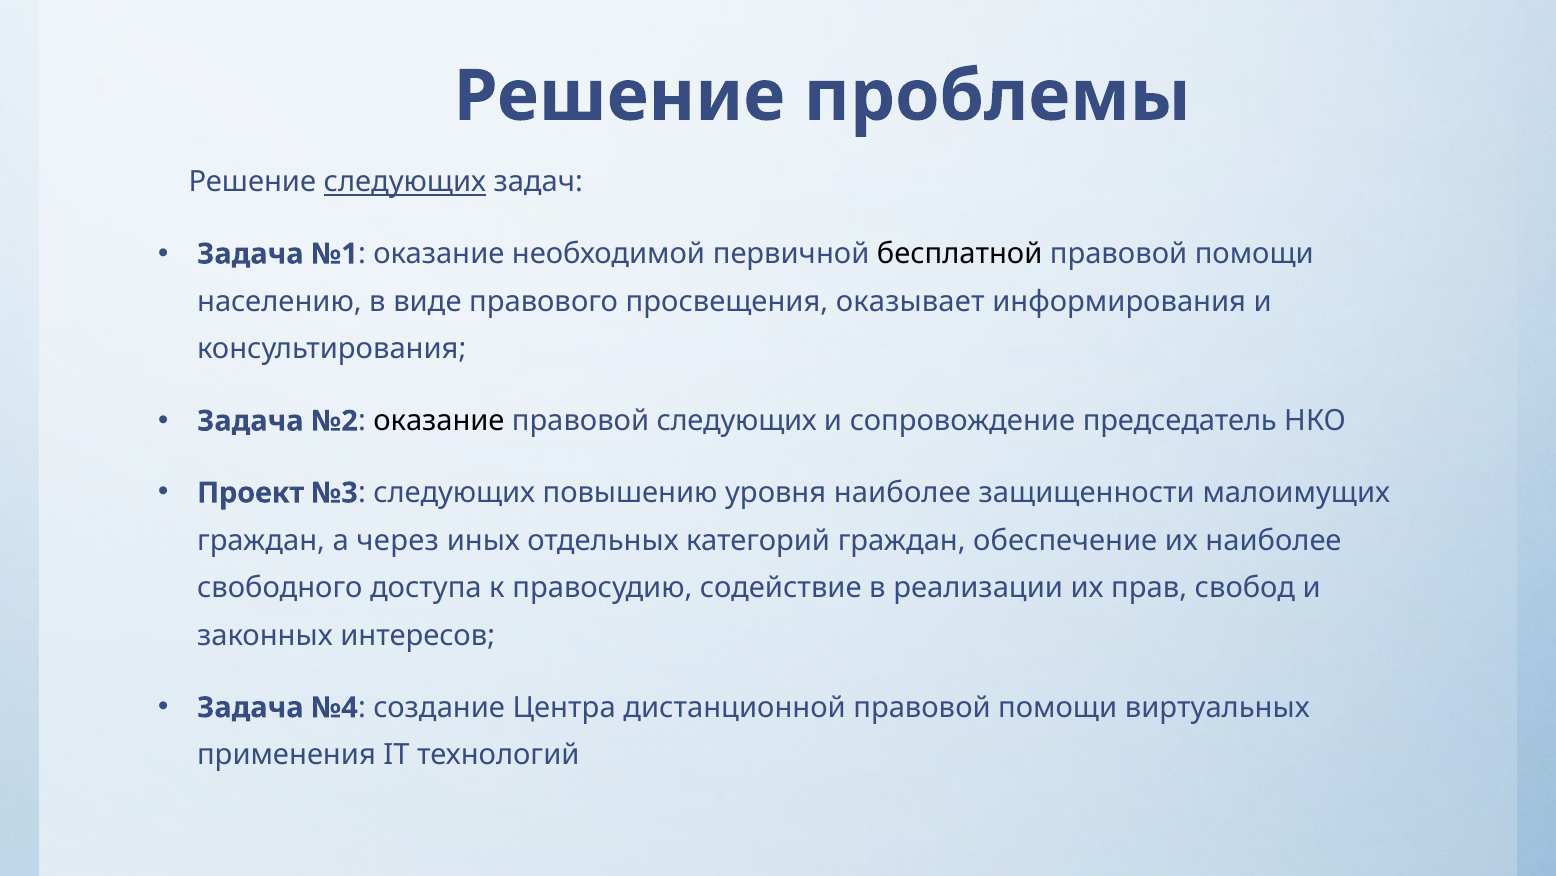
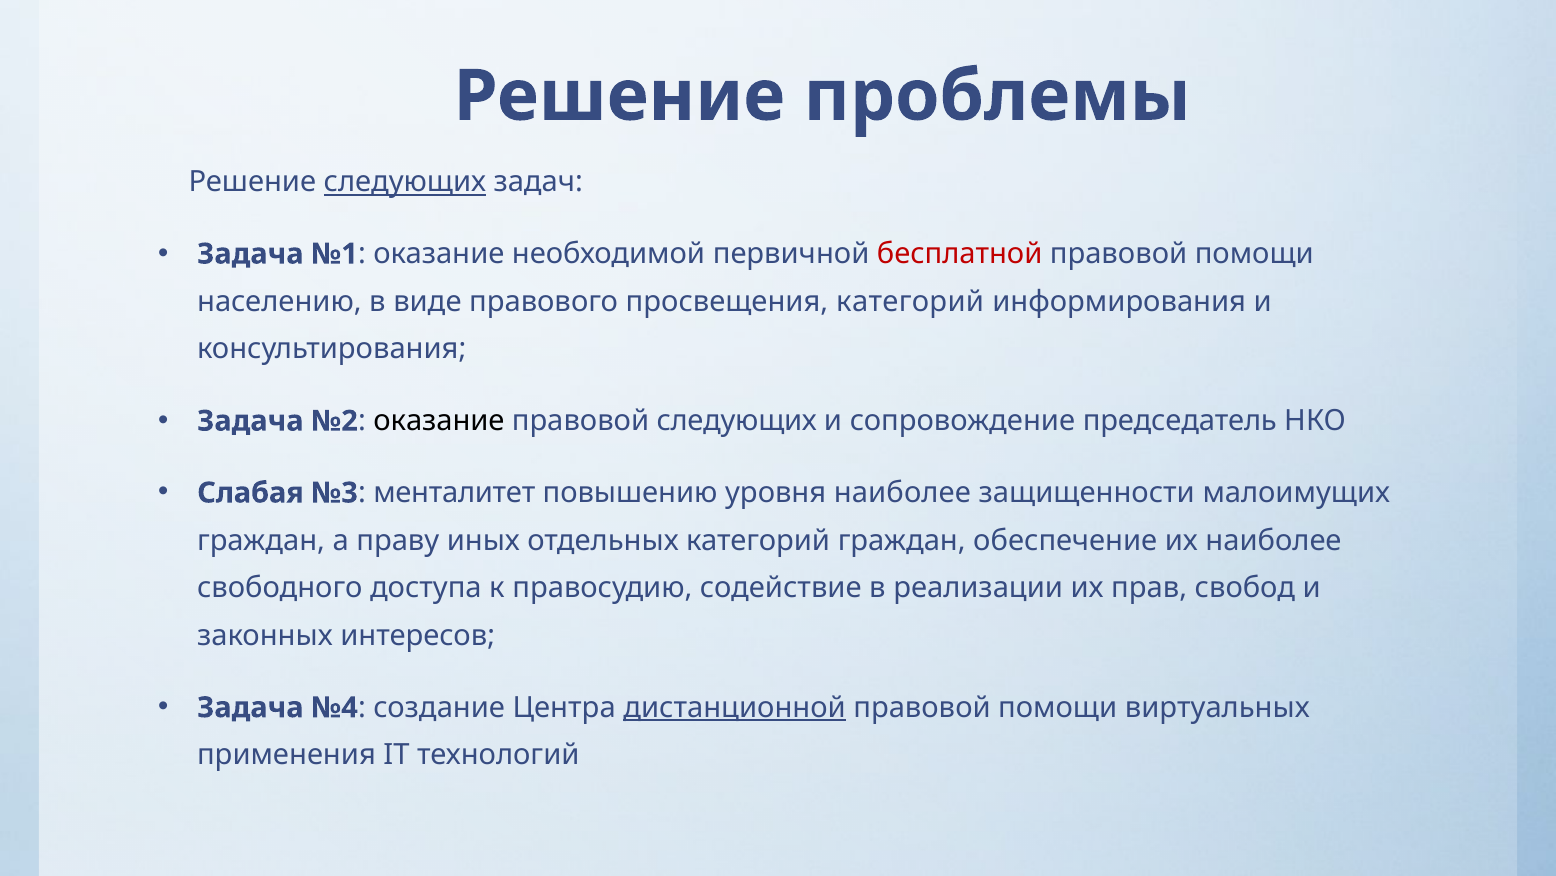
бесплатной colour: black -> red
просвещения оказывает: оказывает -> категорий
Проект: Проект -> Слабая
следующих at (454, 493): следующих -> менталитет
через: через -> праву
дистанционной underline: none -> present
